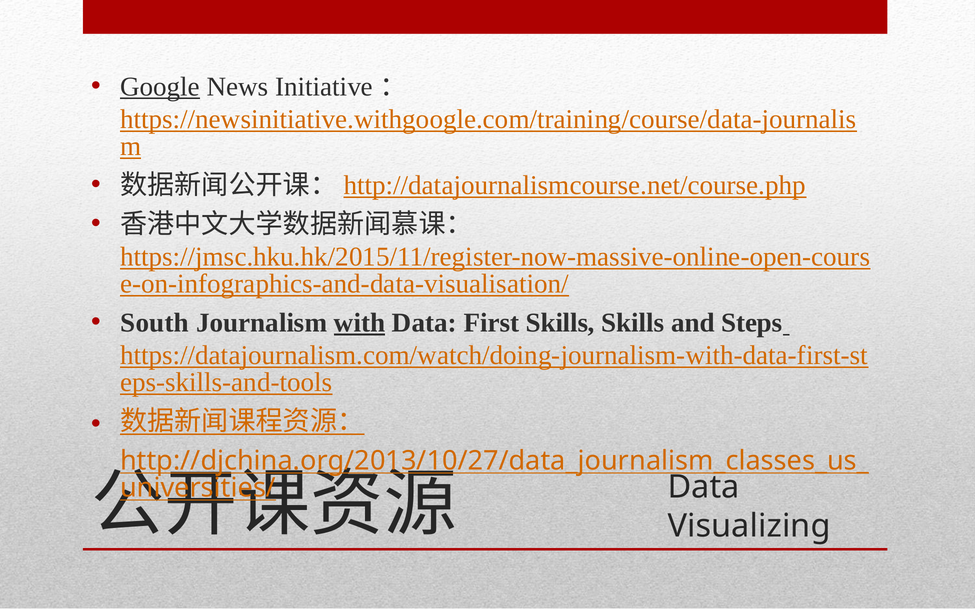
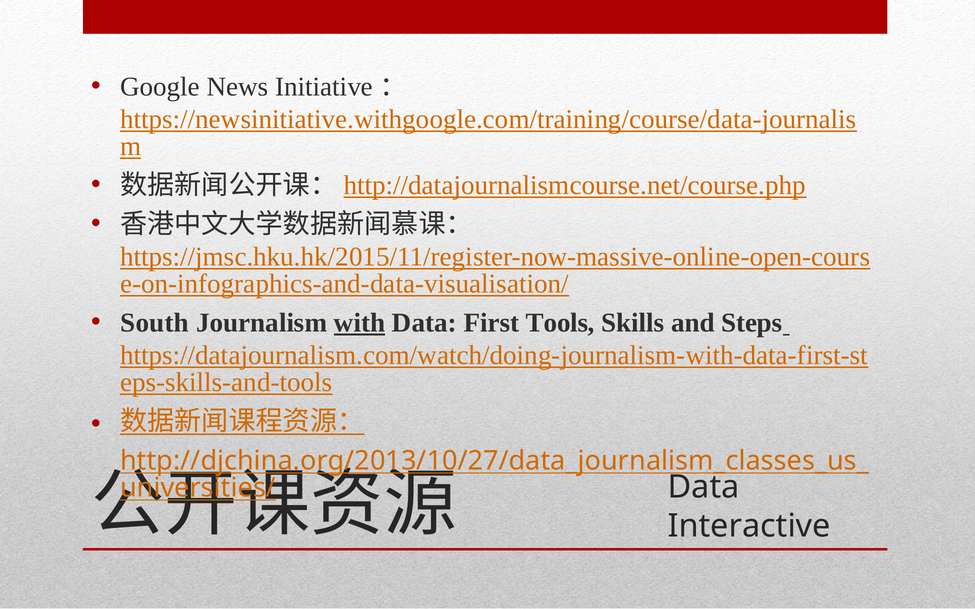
Google underline: present -> none
First Skills: Skills -> Tools
Visualizing: Visualizing -> Interactive
